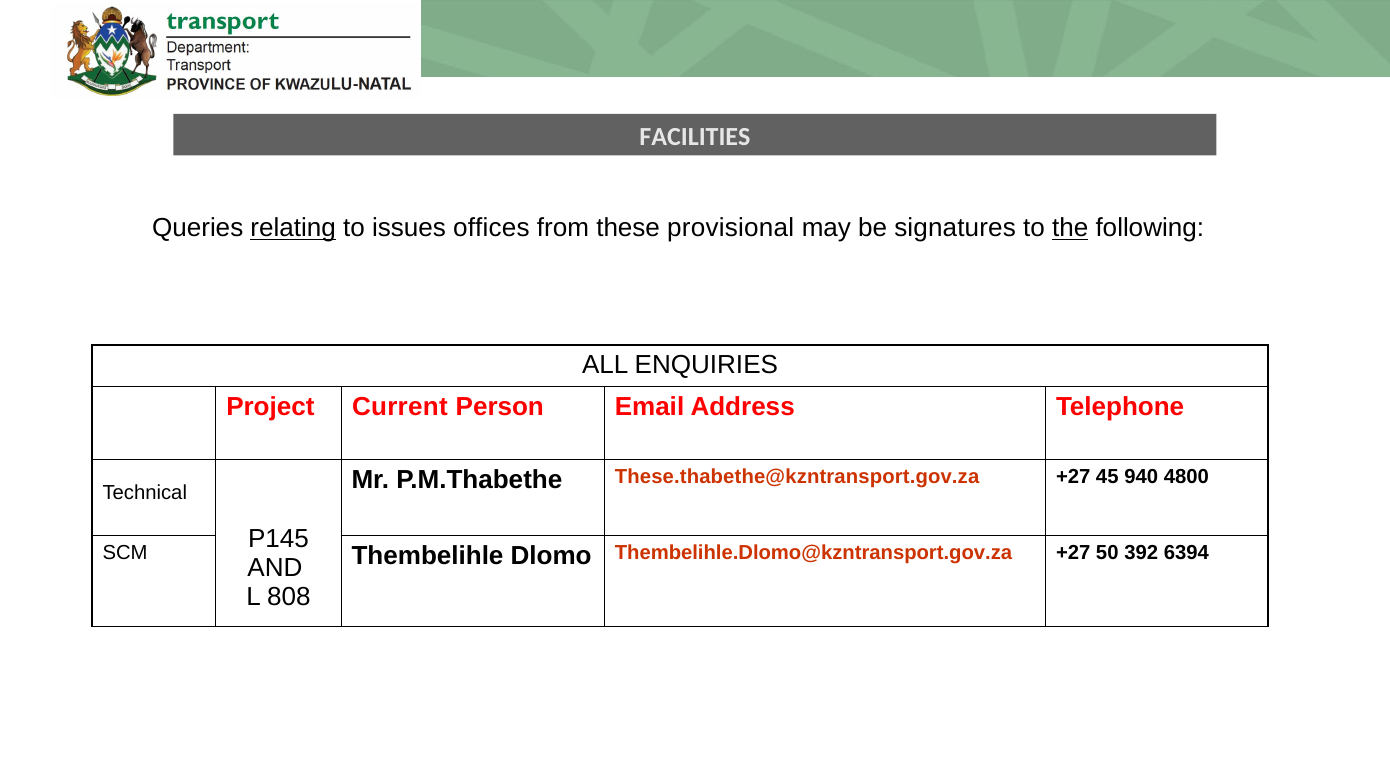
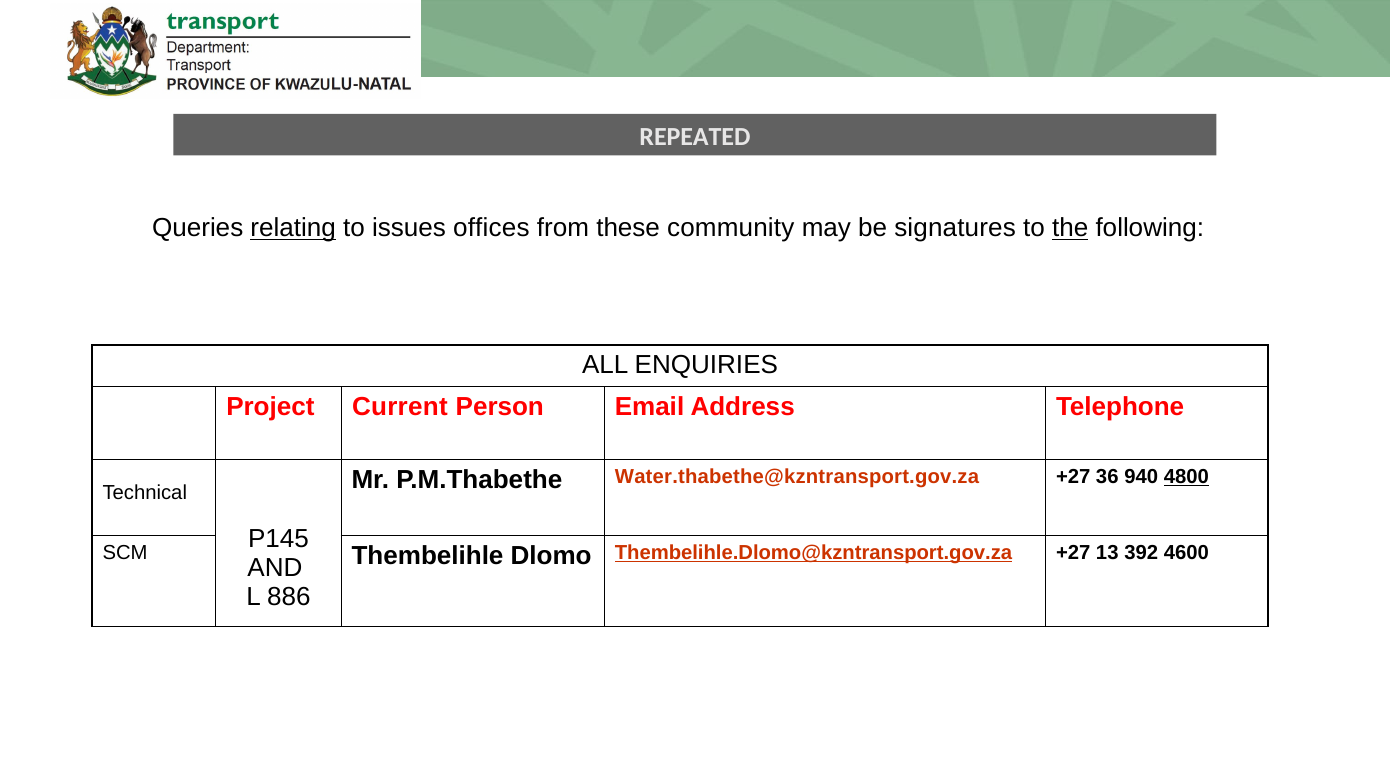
FACILITIES: FACILITIES -> REPEATED
provisional: provisional -> community
These.thabethe@kzntransport.gov.za: These.thabethe@kzntransport.gov.za -> Water.thabethe@kzntransport.gov.za
45: 45 -> 36
4800 underline: none -> present
Thembelihle.Dlomo@kzntransport.gov.za underline: none -> present
50: 50 -> 13
6394: 6394 -> 4600
808: 808 -> 886
